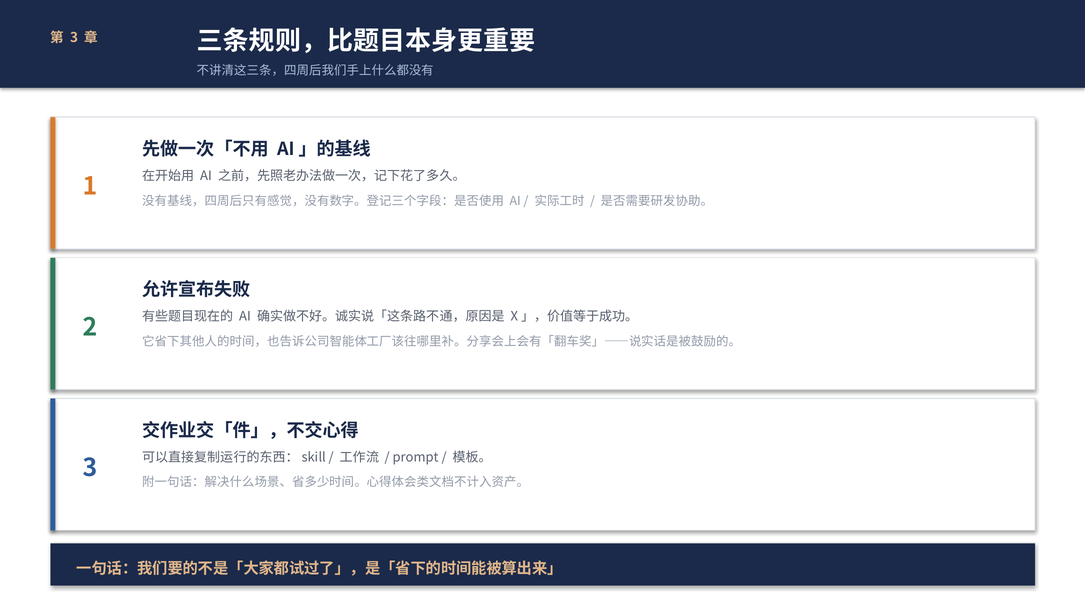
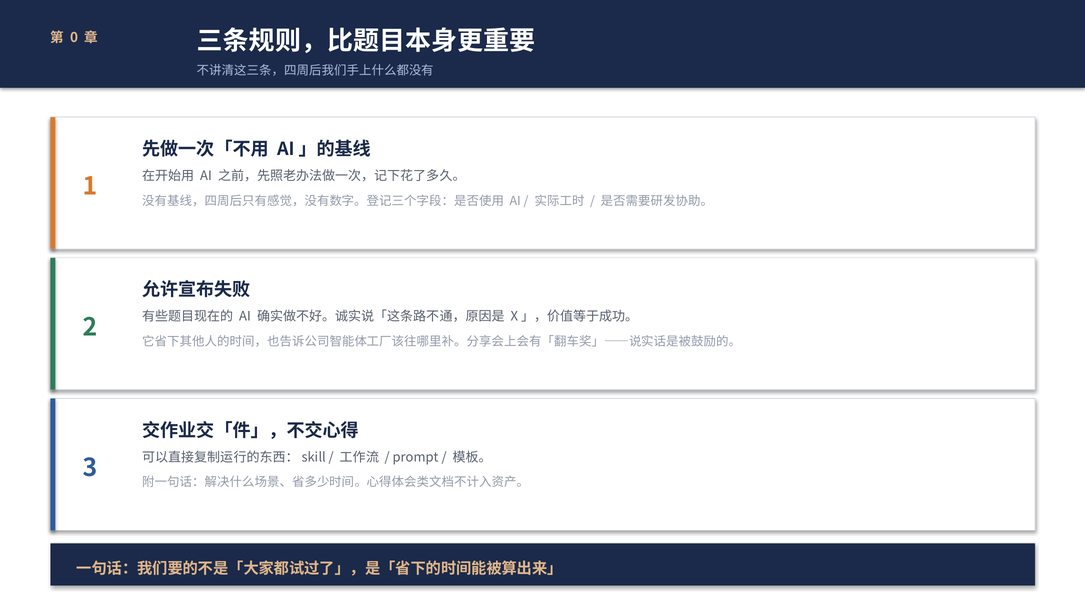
3 at (74, 38): 3 -> 0
